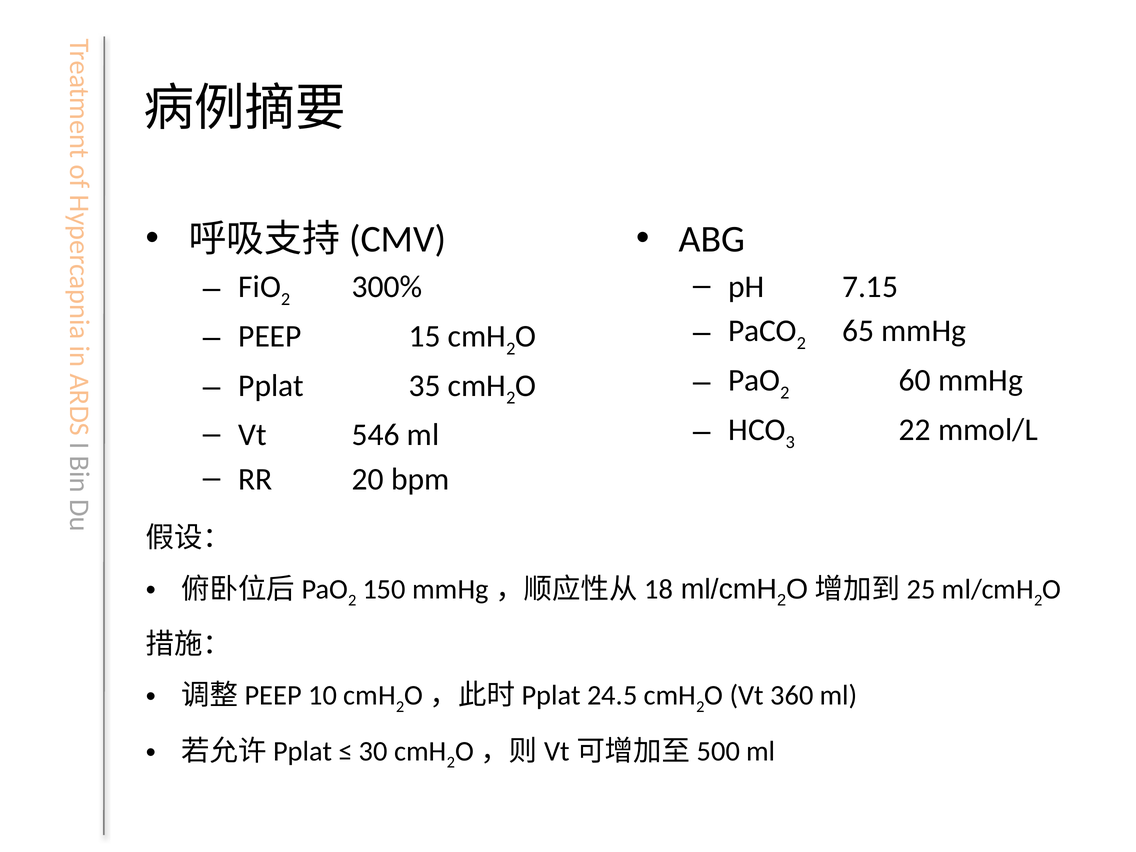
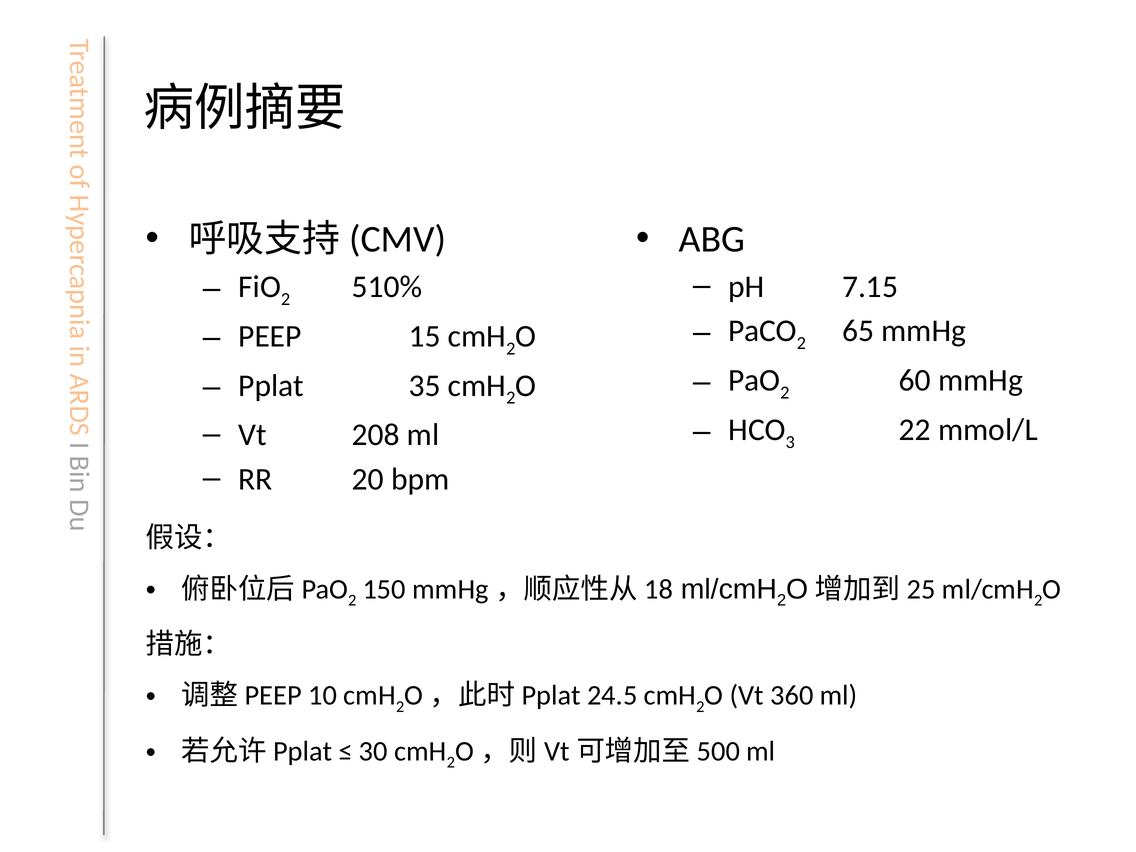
300%: 300% -> 510%
546: 546 -> 208
